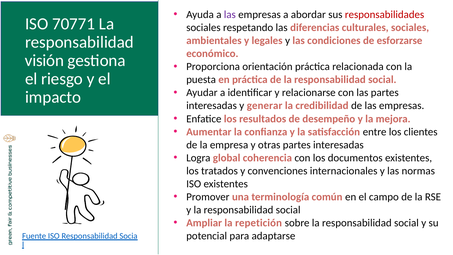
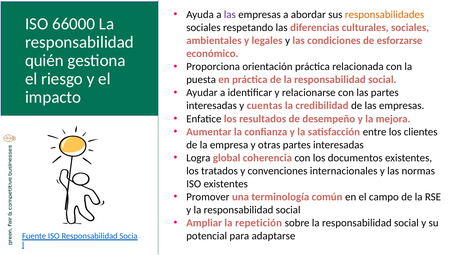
responsabilidades colour: red -> orange
70771: 70771 -> 66000
visión: visión -> quién
generar: generar -> cuentas
